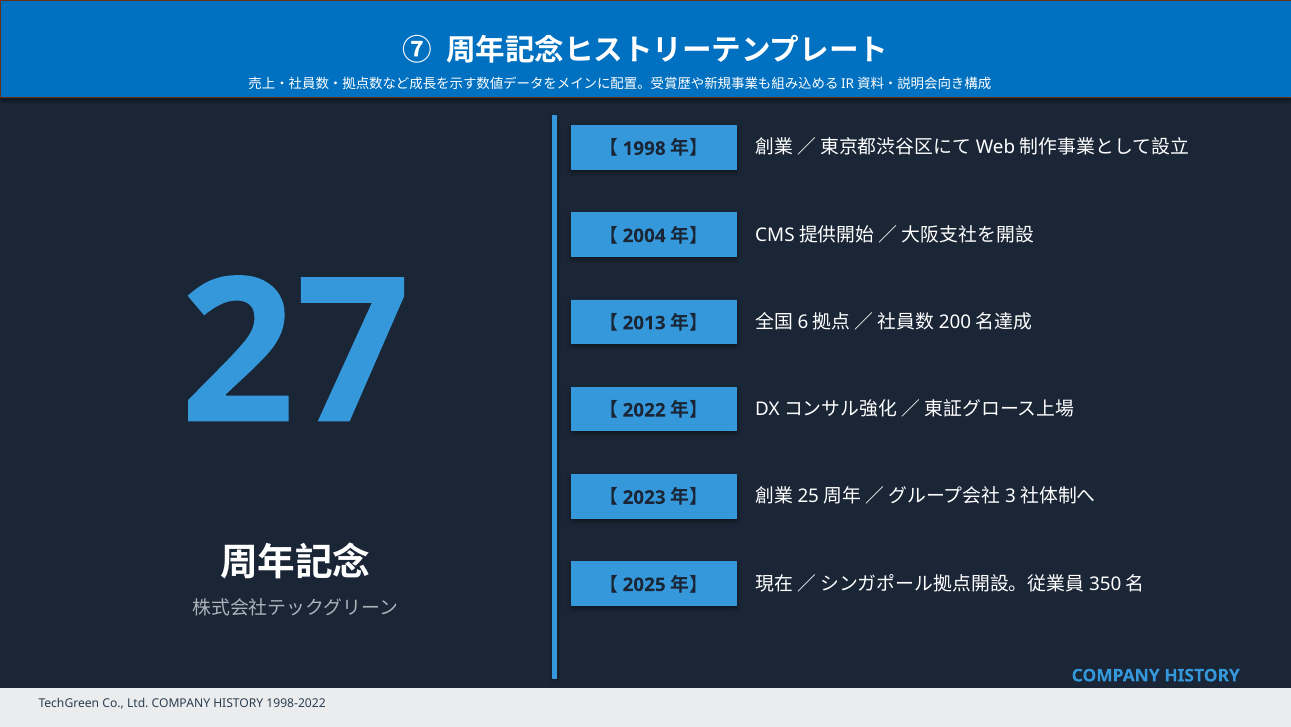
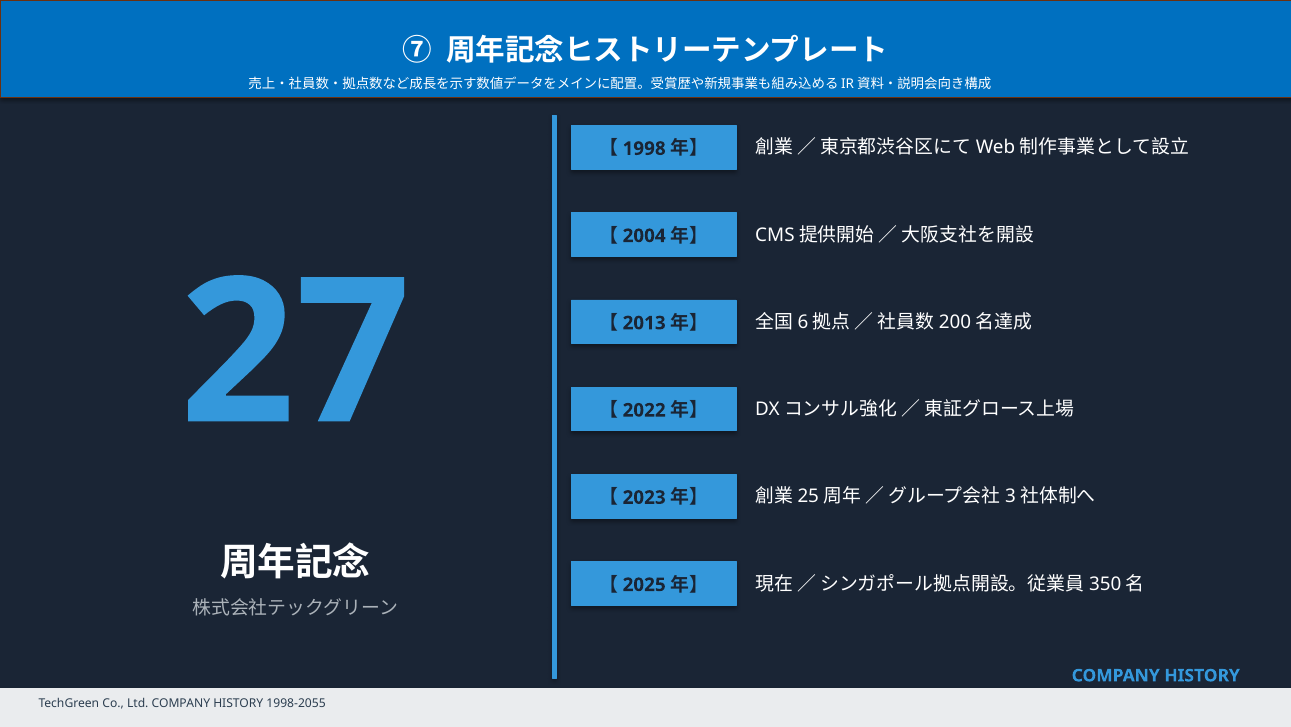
1998-2022: 1998-2022 -> 1998-2055
